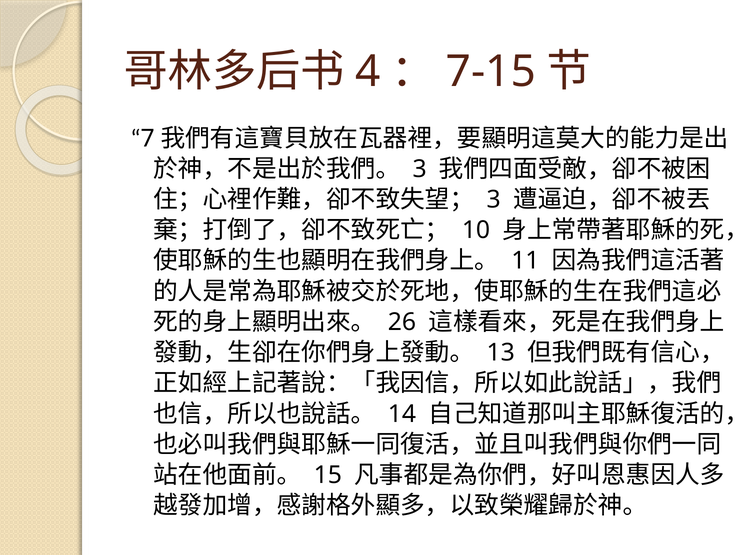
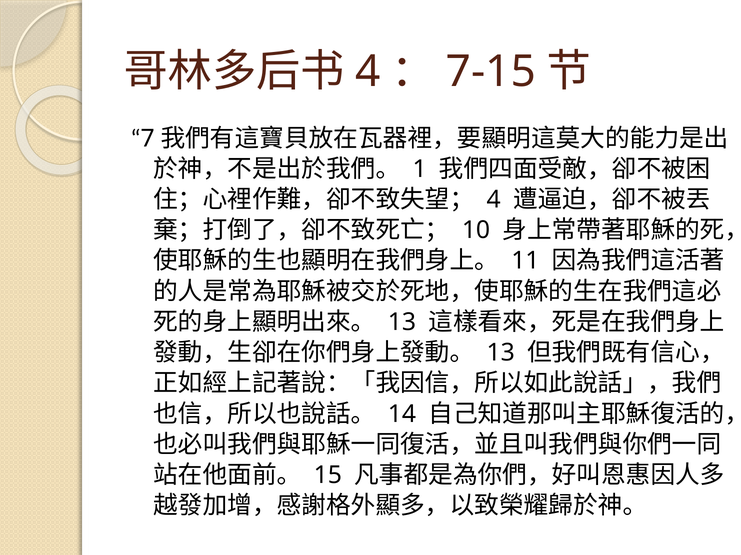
3 at (420, 169): 3 -> 1
3 at (494, 200): 3 -> 4
26 at (402, 323): 26 -> 13
